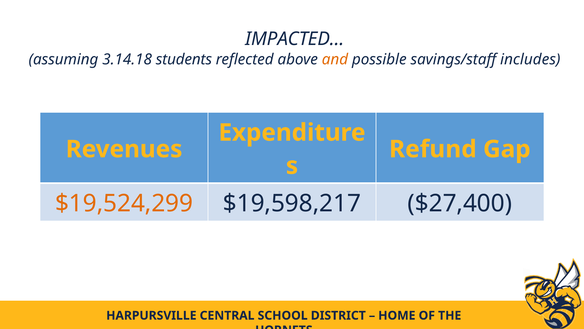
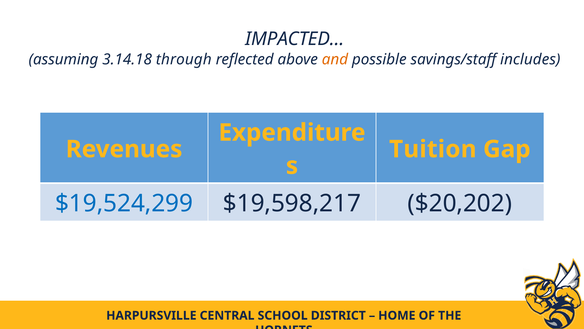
students: students -> through
Refund: Refund -> Tuition
$19,524,299 colour: orange -> blue
$27,400: $27,400 -> $20,202
